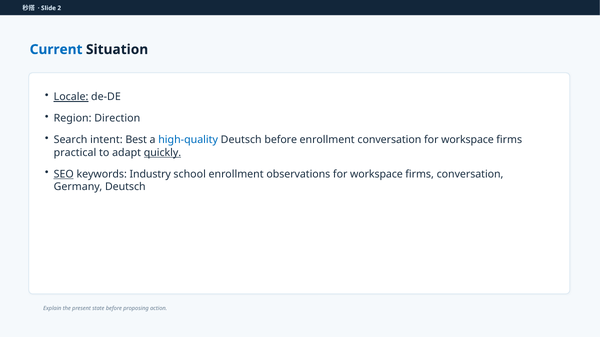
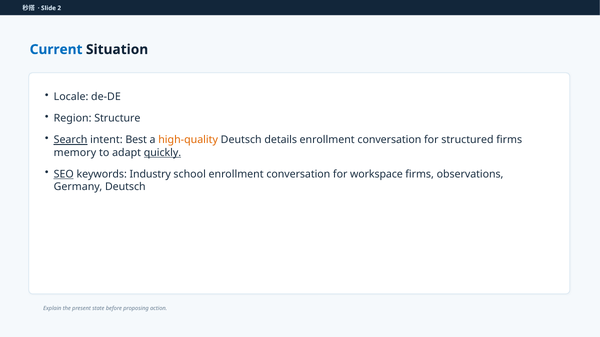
Locale underline: present -> none
Direction: Direction -> Structure
Search underline: none -> present
high-quality colour: blue -> orange
Deutsch before: before -> details
workspace at (468, 140): workspace -> structured
practical: practical -> memory
school enrollment observations: observations -> conversation
firms conversation: conversation -> observations
